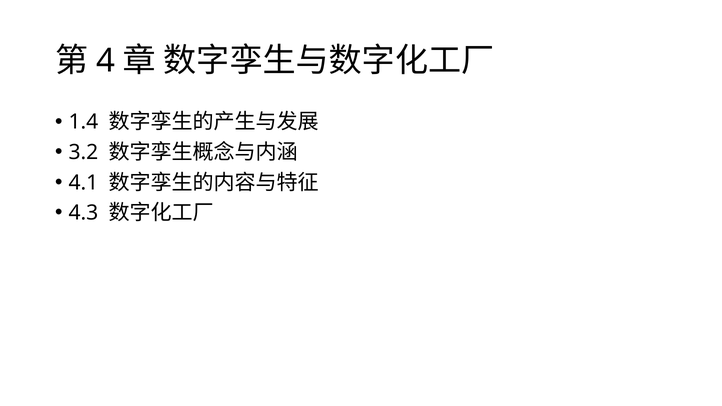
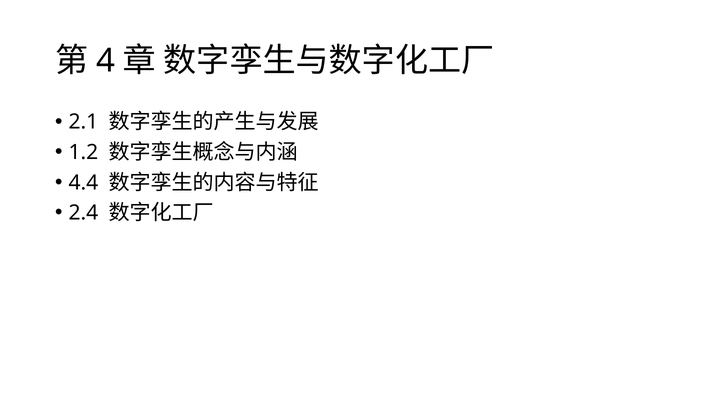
1.4: 1.4 -> 2.1
3.2: 3.2 -> 1.2
4.1: 4.1 -> 4.4
4.3: 4.3 -> 2.4
